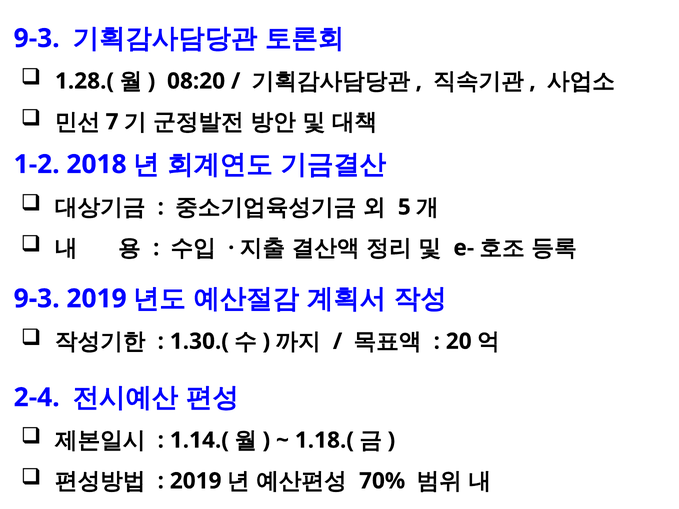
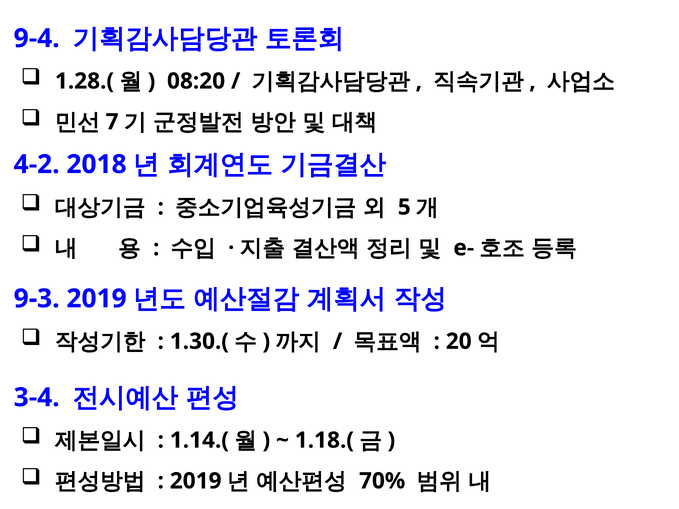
9-3 at (37, 38): 9-3 -> 9-4
1-2: 1-2 -> 4-2
2-4: 2-4 -> 3-4
